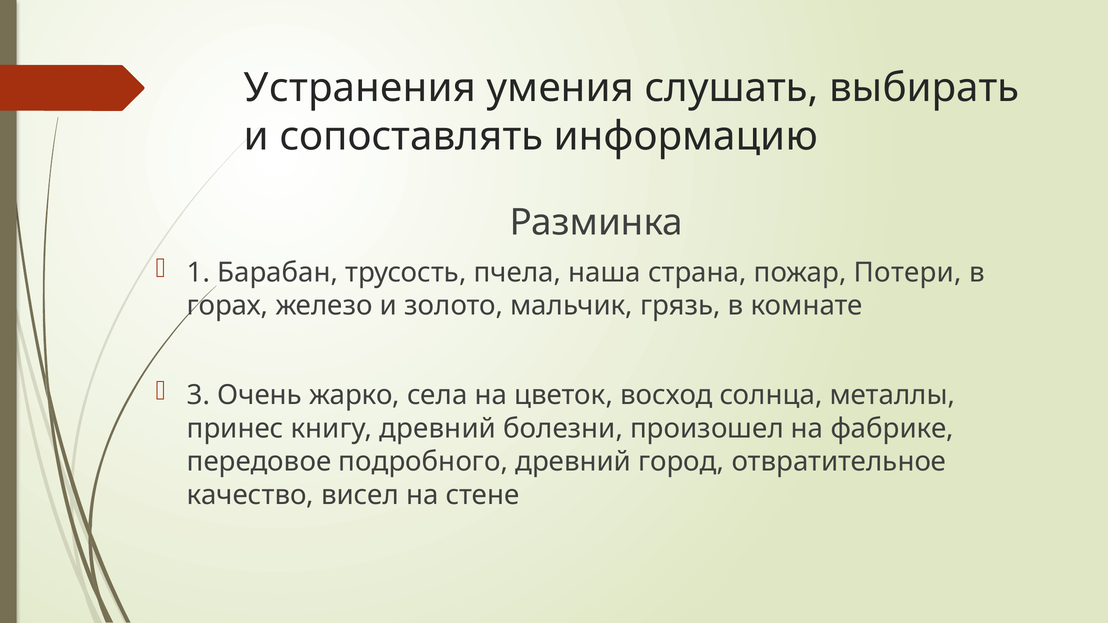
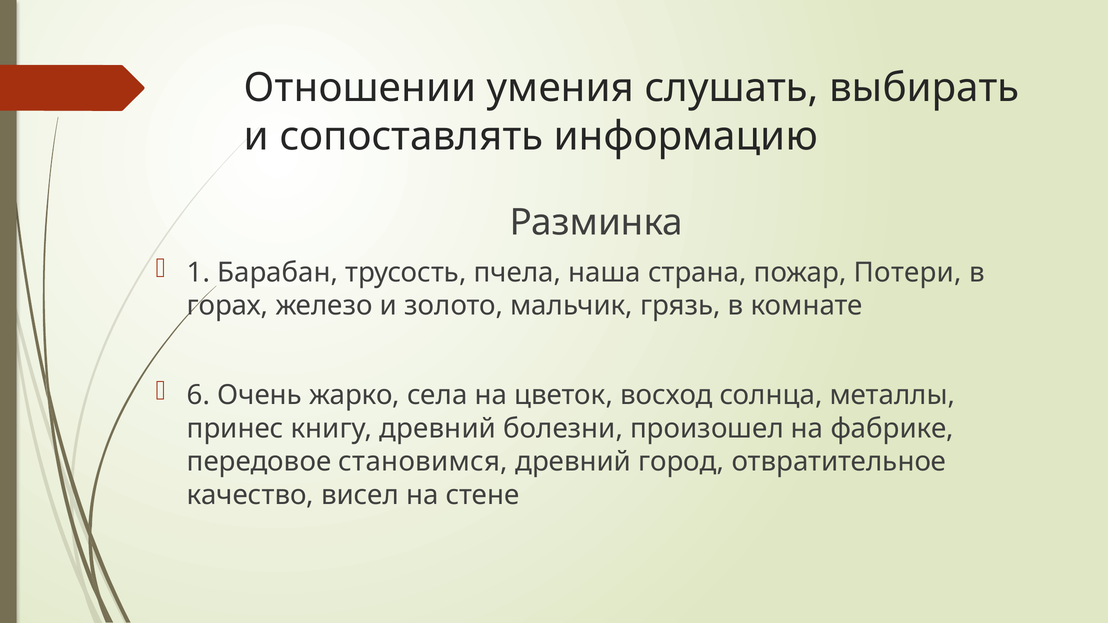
Устранения: Устранения -> Отношении
3: 3 -> 6
подробного: подробного -> становимся
